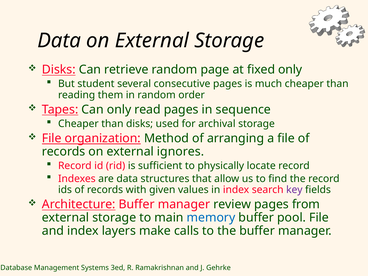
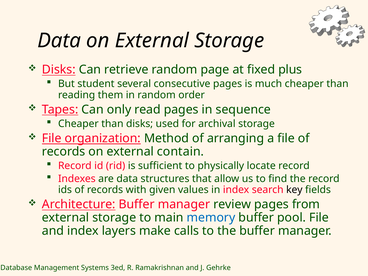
fixed only: only -> plus
ignores: ignores -> contain
key colour: purple -> black
